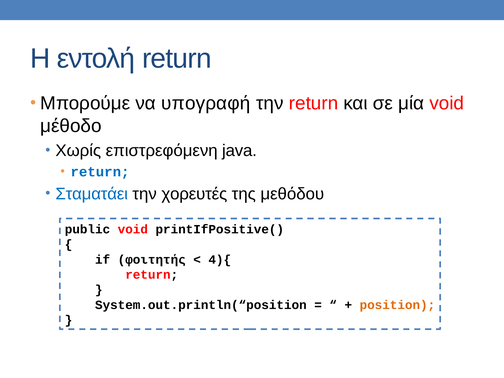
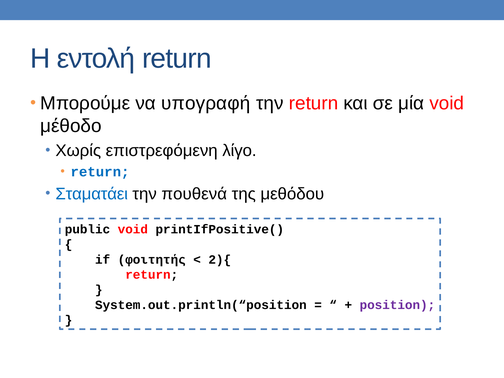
java: java -> λίγο
χορευτές: χορευτές -> πουθενά
4){: 4){ -> 2){
position colour: orange -> purple
